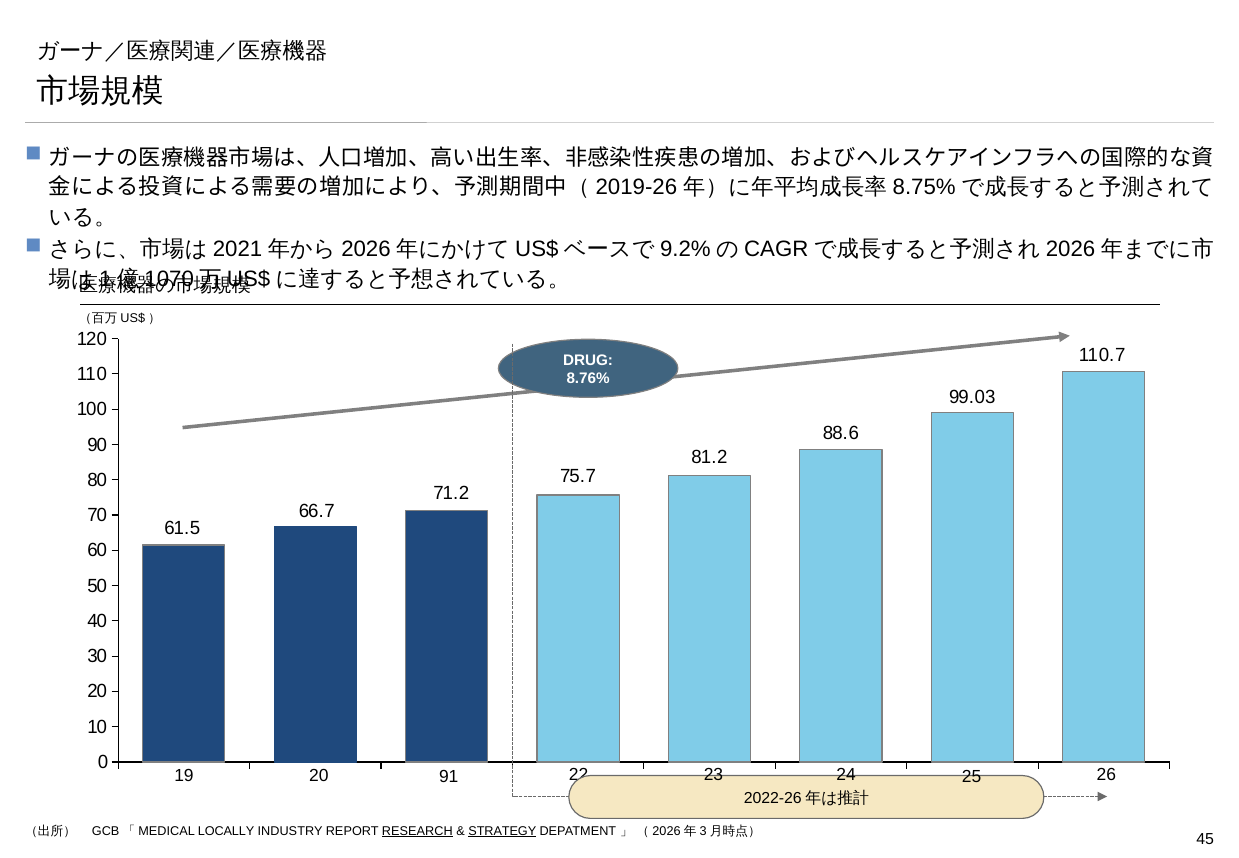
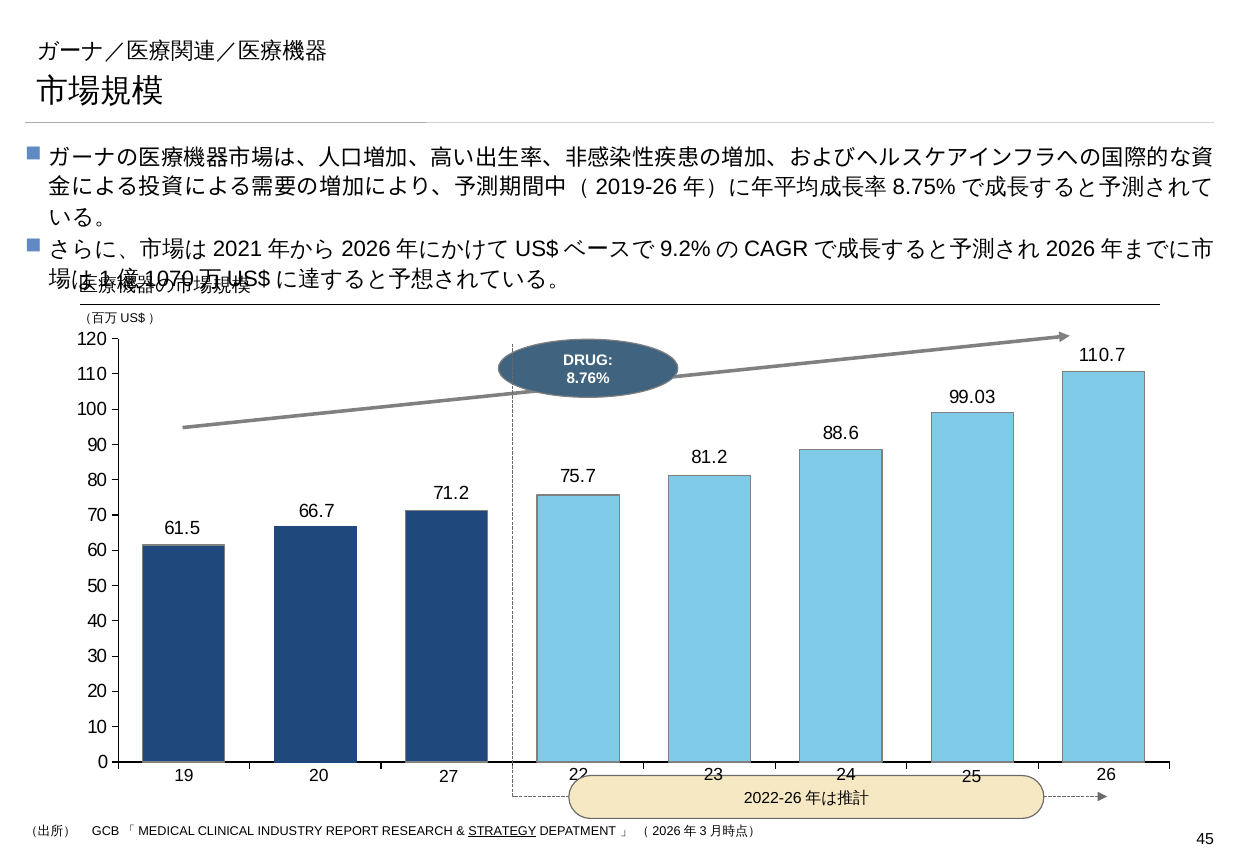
91: 91 -> 27
LOCALLY: LOCALLY -> CLINICAL
RESEARCH underline: present -> none
